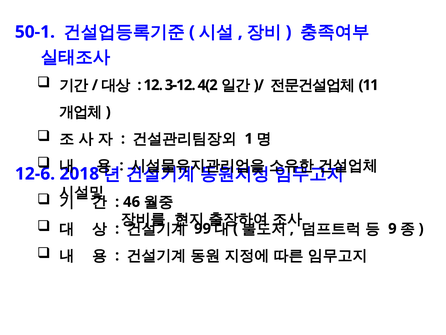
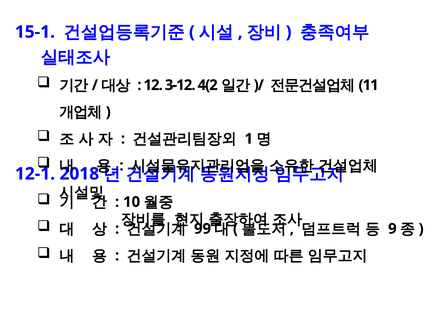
50-1: 50-1 -> 15-1
12-6: 12-6 -> 12-1
46: 46 -> 10
